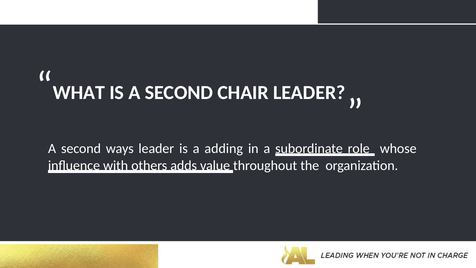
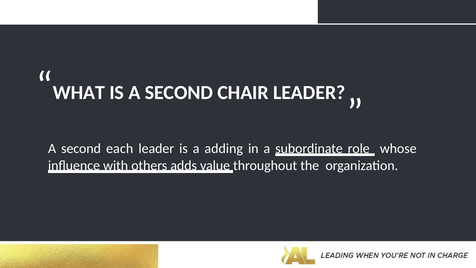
ways: ways -> each
